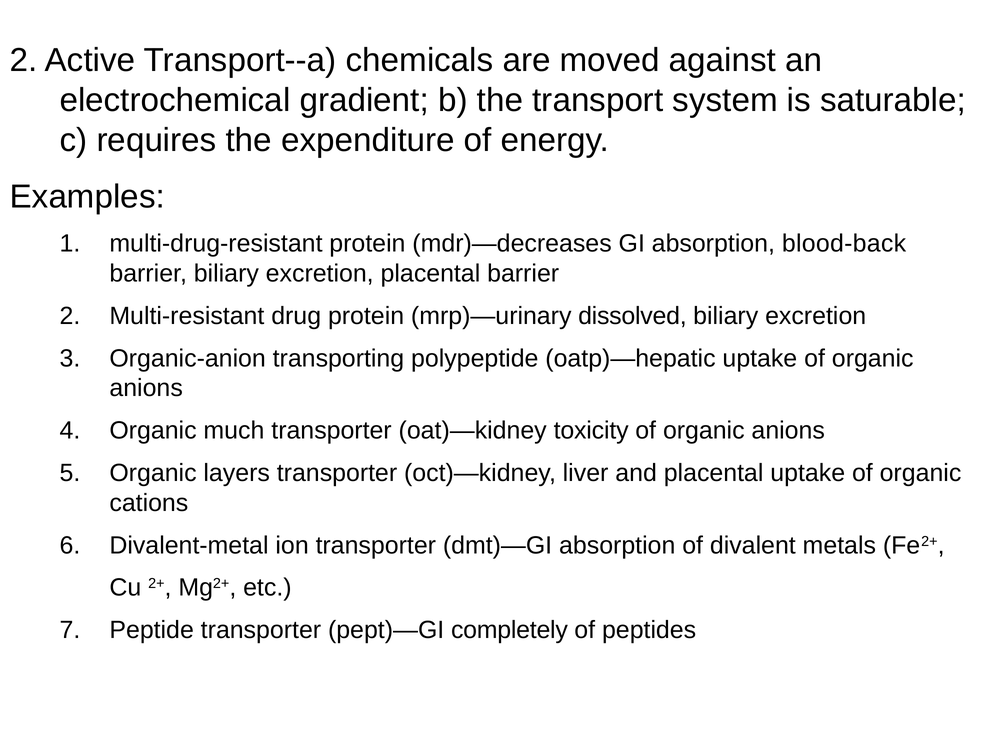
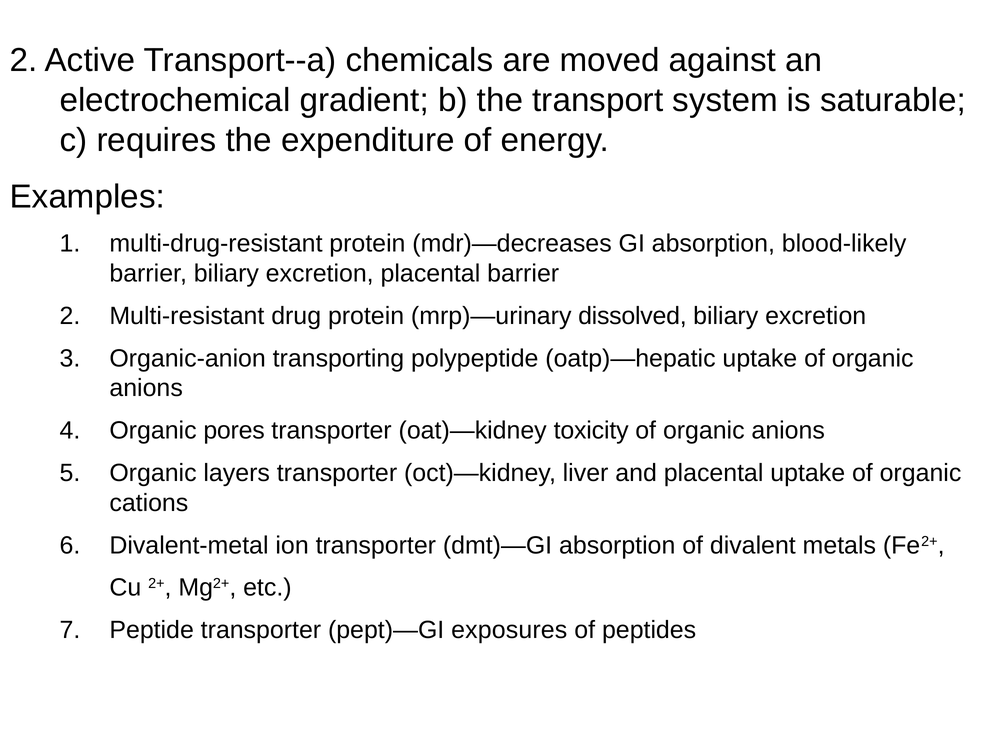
blood-back: blood-back -> blood-likely
much: much -> pores
completely: completely -> exposures
